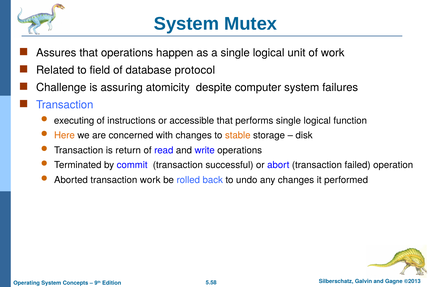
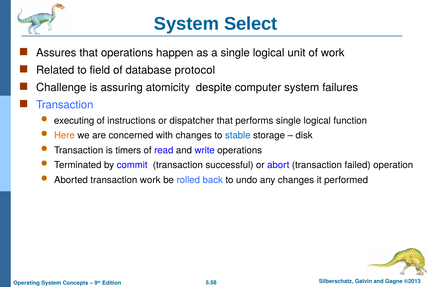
Mutex: Mutex -> Select
accessible: accessible -> dispatcher
stable colour: orange -> blue
return: return -> timers
